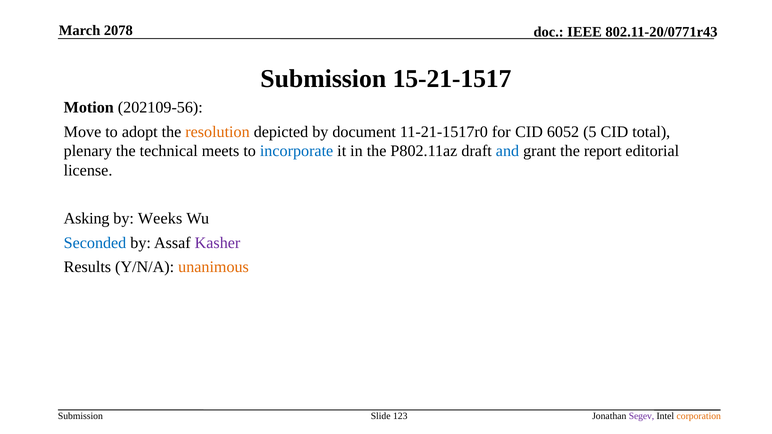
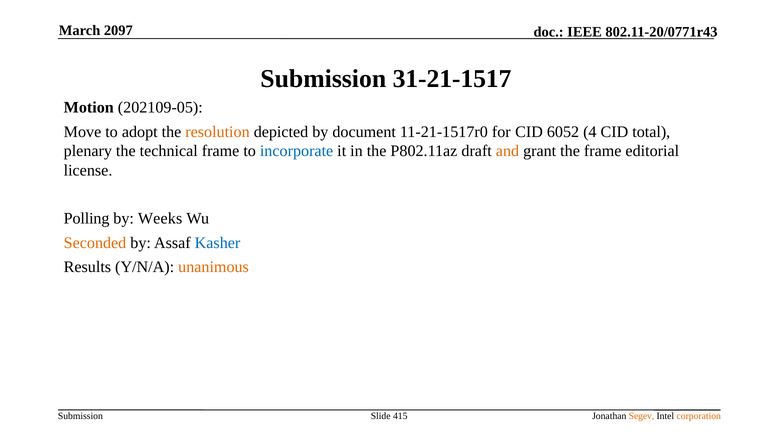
2078: 2078 -> 2097
15-21-1517: 15-21-1517 -> 31-21-1517
202109-56: 202109-56 -> 202109-05
5: 5 -> 4
technical meets: meets -> frame
and colour: blue -> orange
the report: report -> frame
Asking: Asking -> Polling
Seconded colour: blue -> orange
Kasher colour: purple -> blue
123: 123 -> 415
Segev colour: purple -> orange
